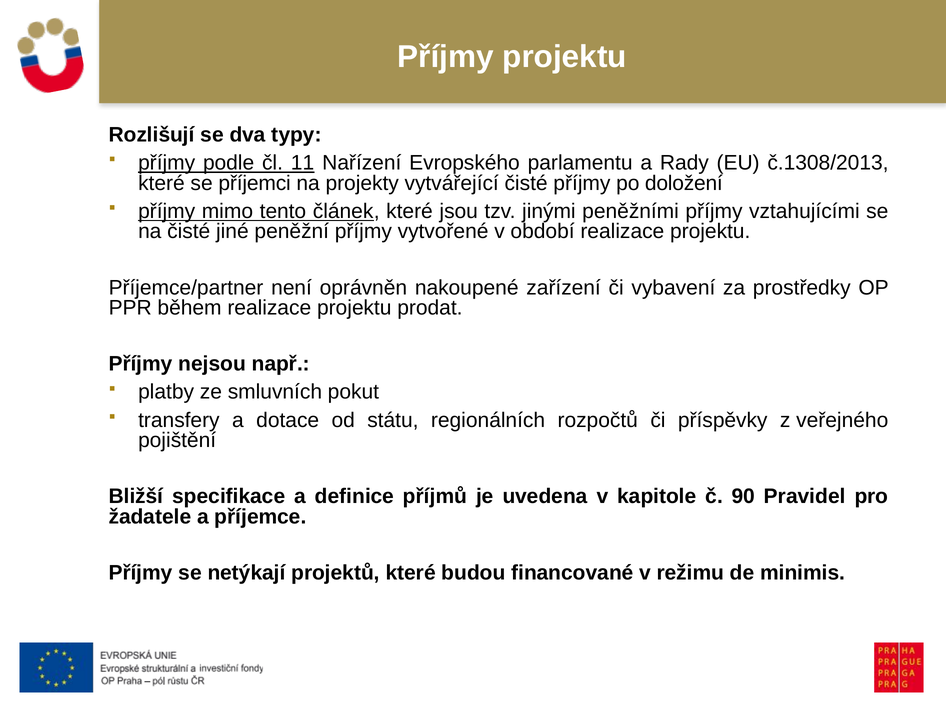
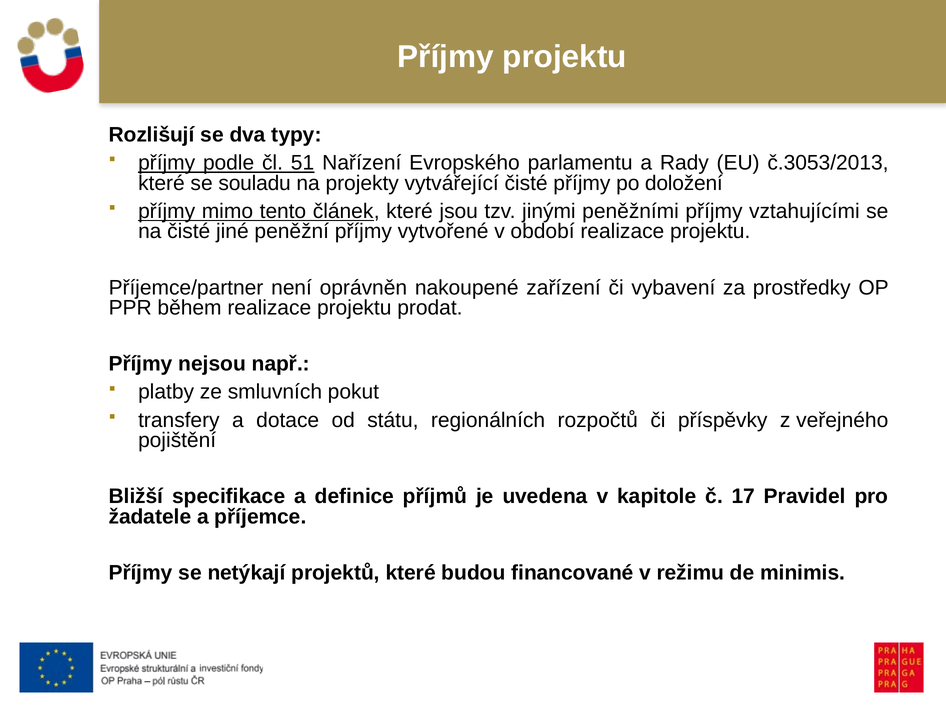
11: 11 -> 51
č.1308/2013: č.1308/2013 -> č.3053/2013
příjemci: příjemci -> souladu
90: 90 -> 17
